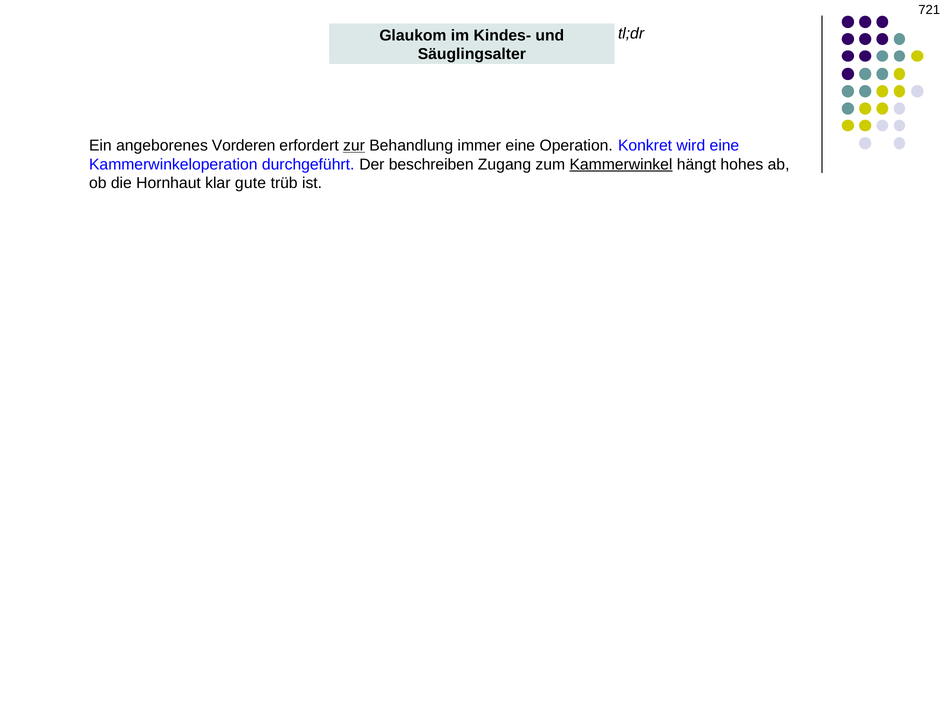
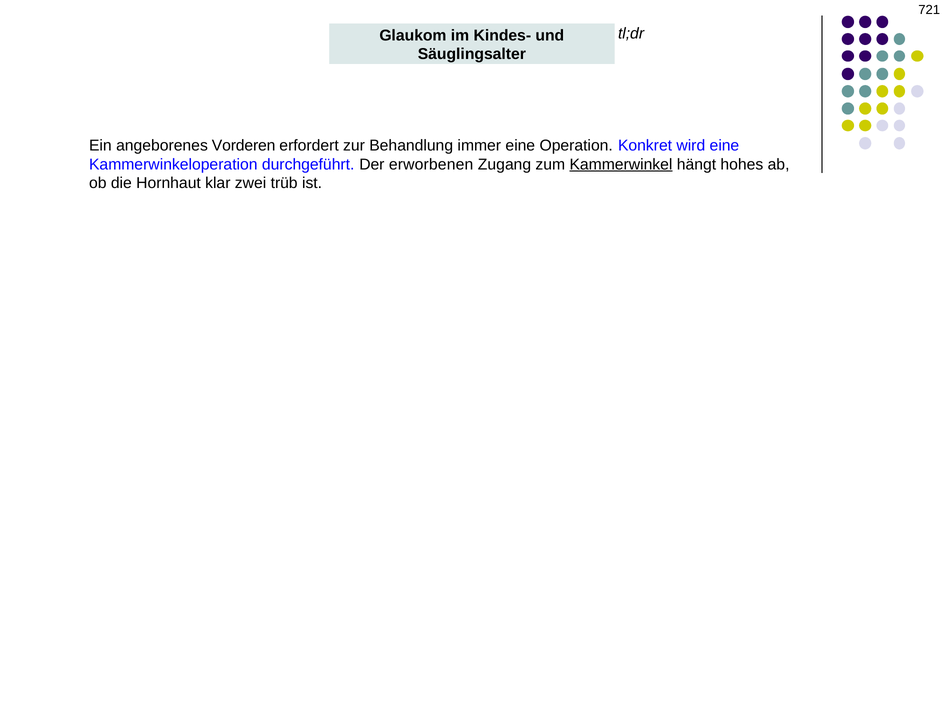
zur underline: present -> none
beschreiben: beschreiben -> erworbenen
gute: gute -> zwei
